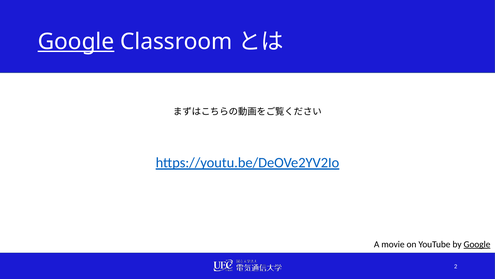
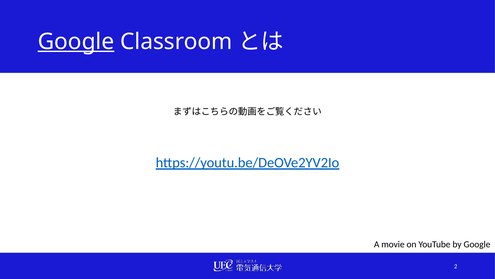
Google at (477, 244) underline: present -> none
